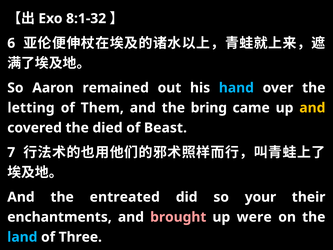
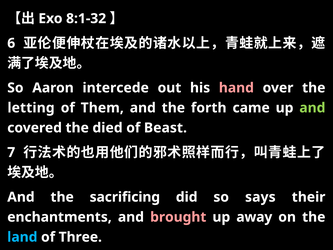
remained: remained -> intercede
hand colour: light blue -> pink
bring: bring -> forth
and at (312, 108) colour: yellow -> light green
entreated: entreated -> sacrificing
your: your -> says
were: were -> away
